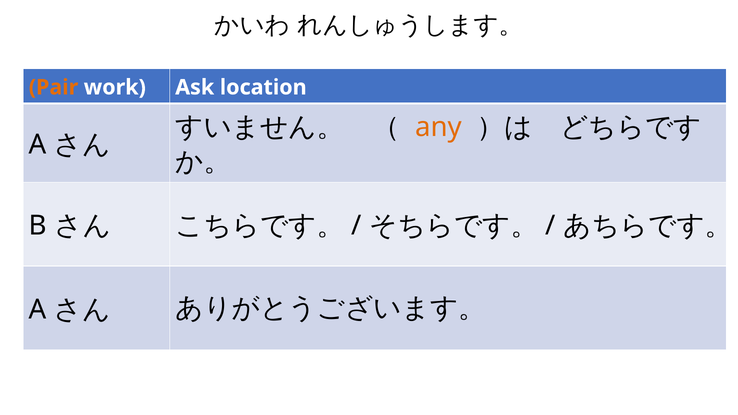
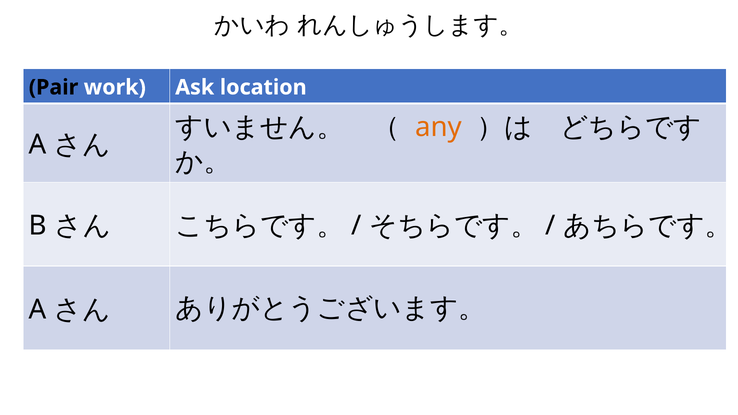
Pair colour: orange -> black
